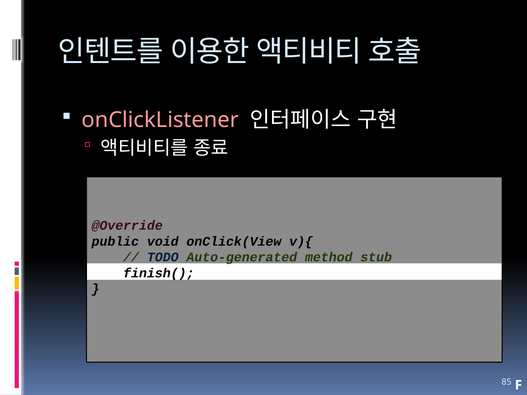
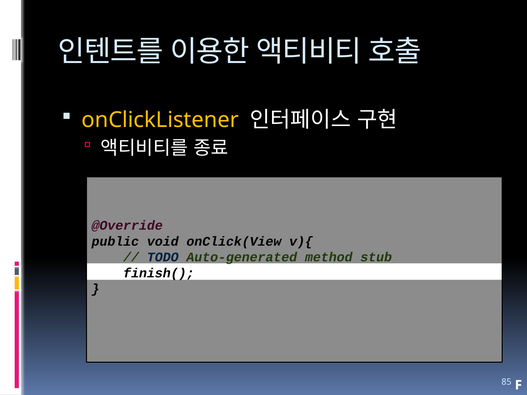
onClickListener colour: pink -> yellow
